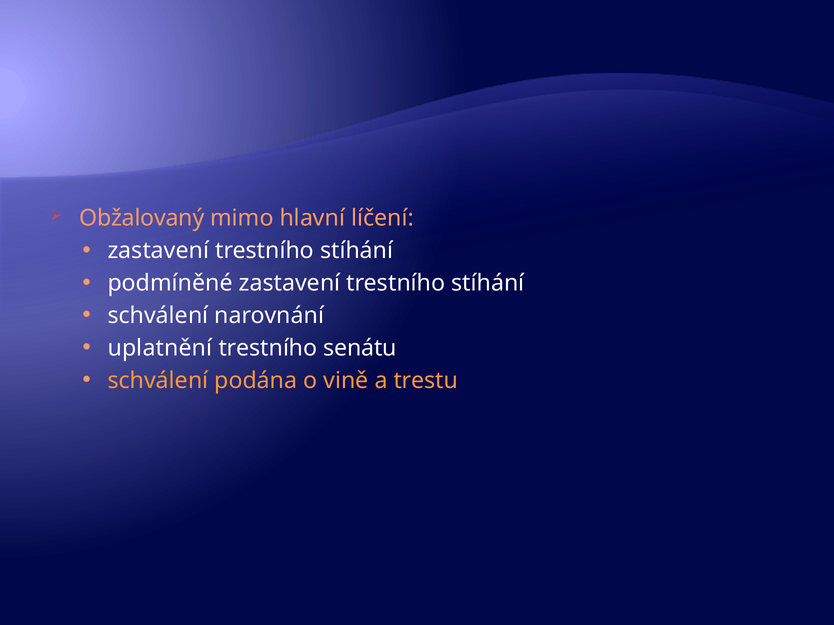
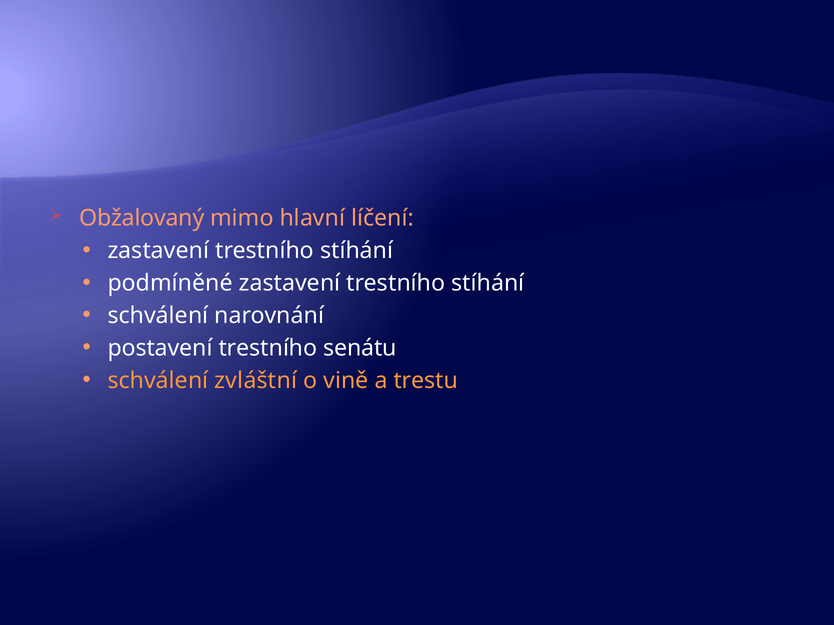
uplatnění: uplatnění -> postavení
podána: podána -> zvláštní
